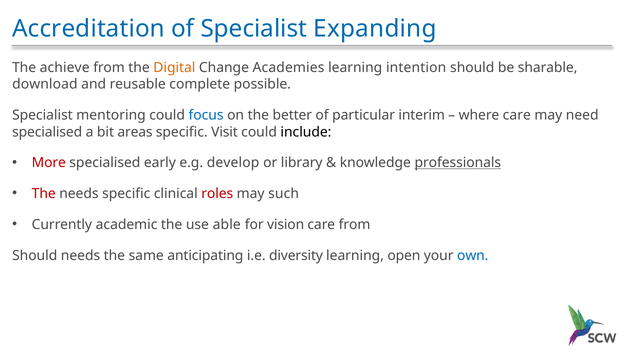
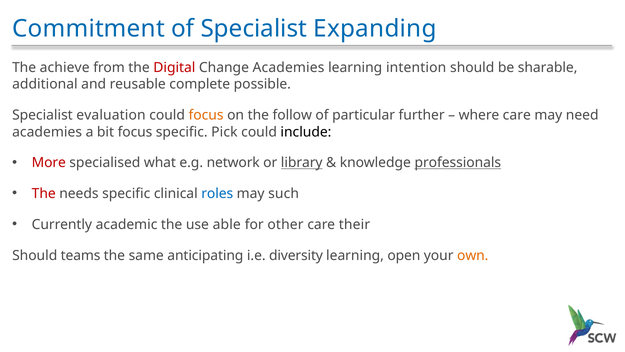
Accreditation: Accreditation -> Commitment
Digital colour: orange -> red
download: download -> additional
mentoring: mentoring -> evaluation
focus at (206, 115) colour: blue -> orange
better: better -> follow
interim: interim -> further
specialised at (47, 132): specialised -> academies
bit areas: areas -> focus
Visit: Visit -> Pick
early: early -> what
develop: develop -> network
library underline: none -> present
roles colour: red -> blue
vision: vision -> other
care from: from -> their
Should needs: needs -> teams
own colour: blue -> orange
